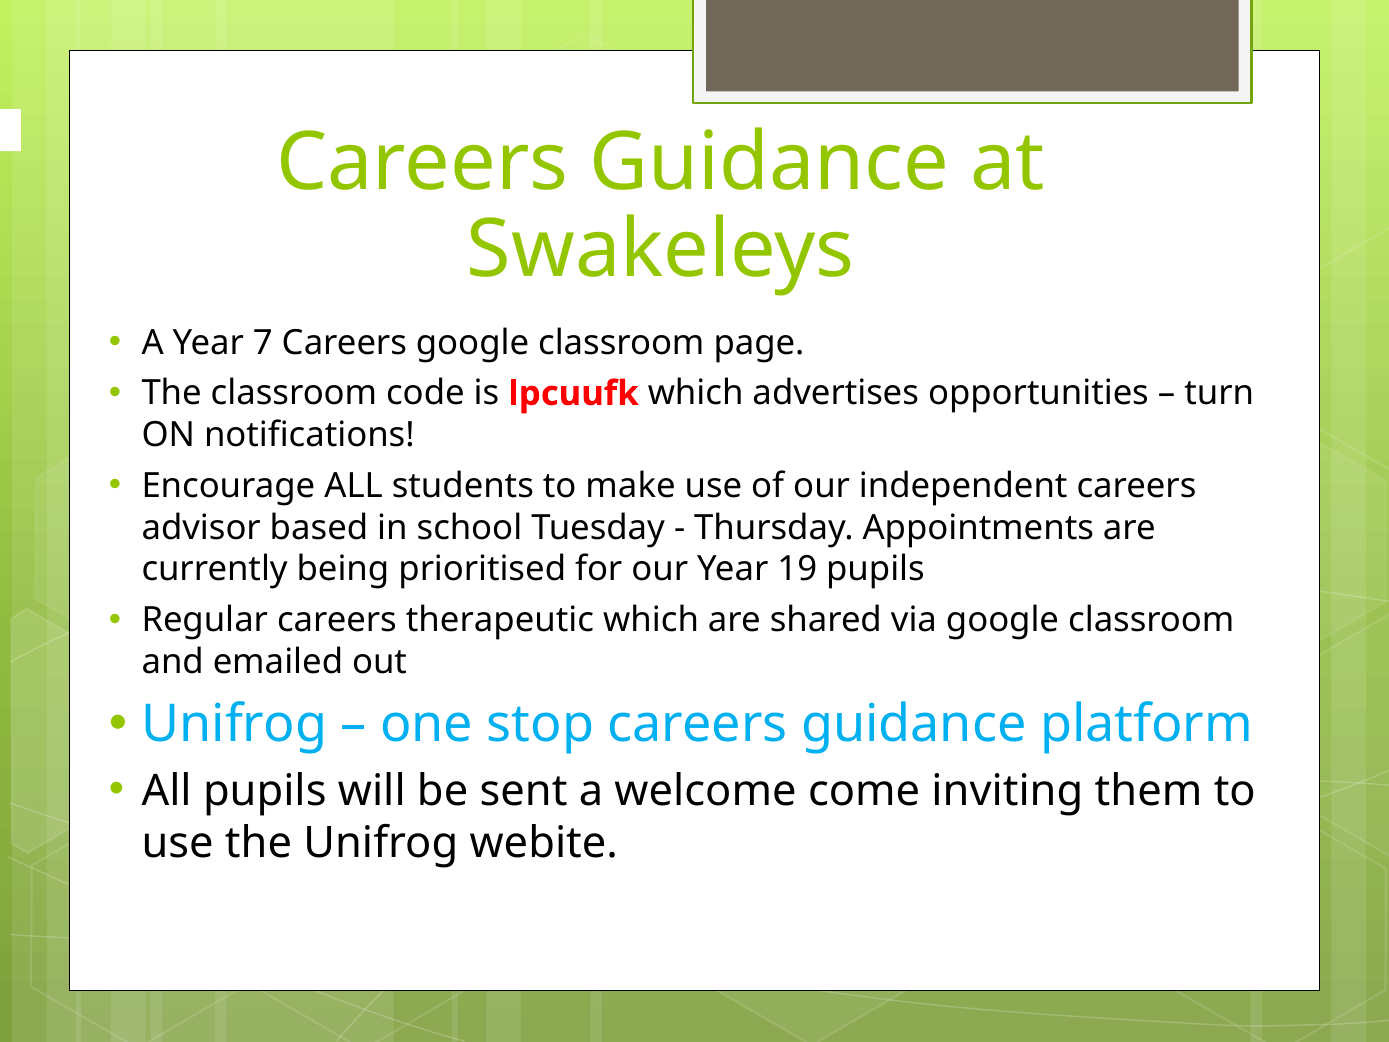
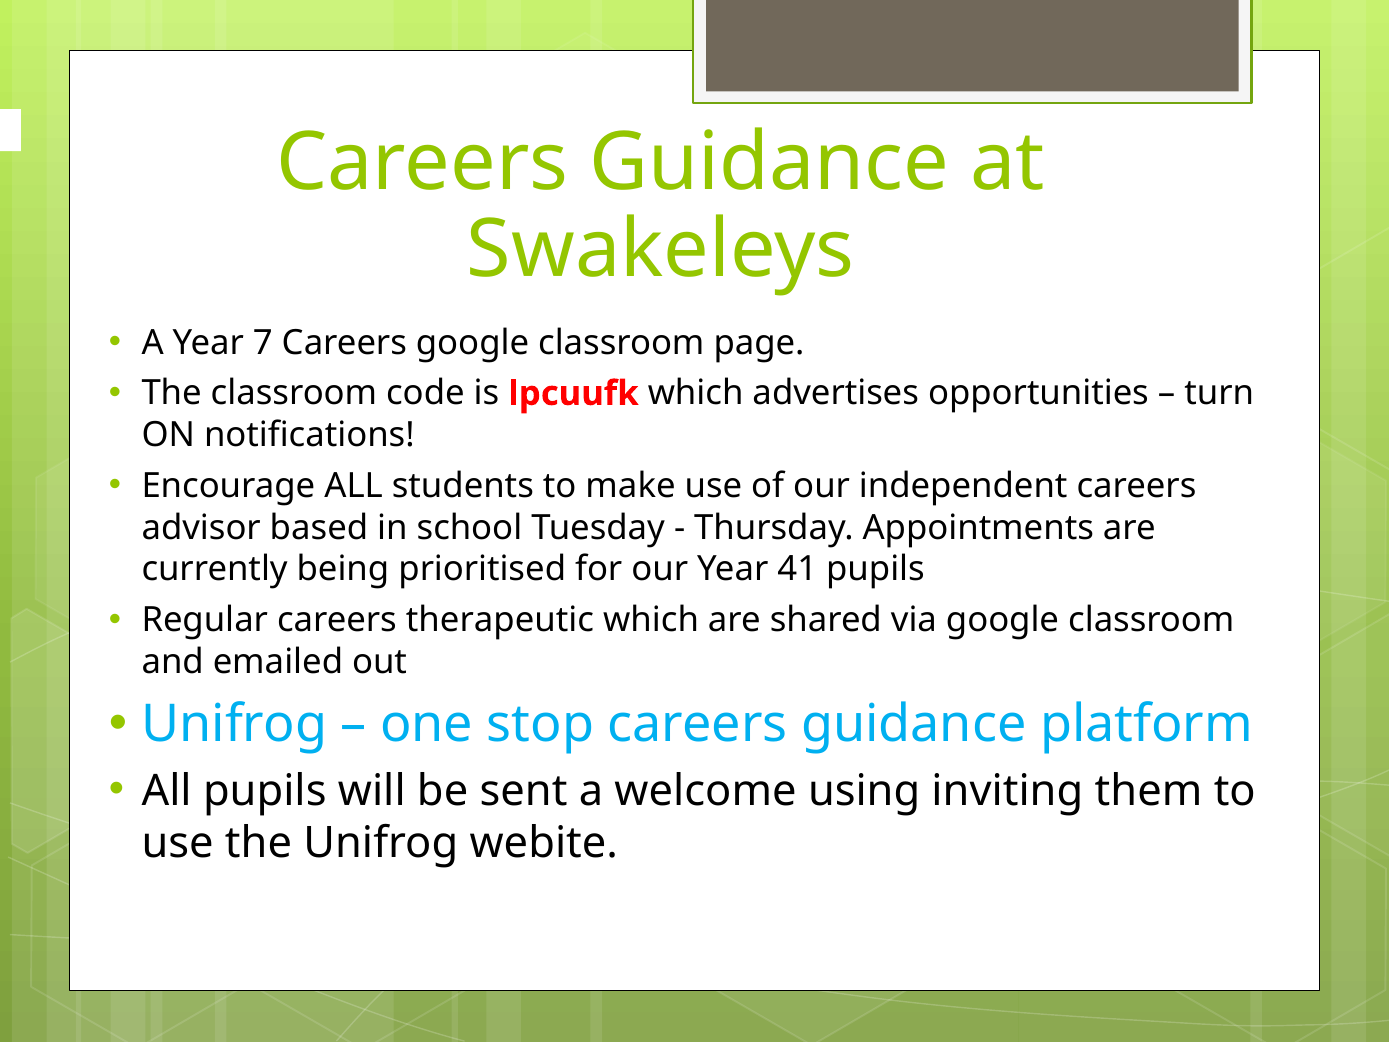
19: 19 -> 41
come: come -> using
